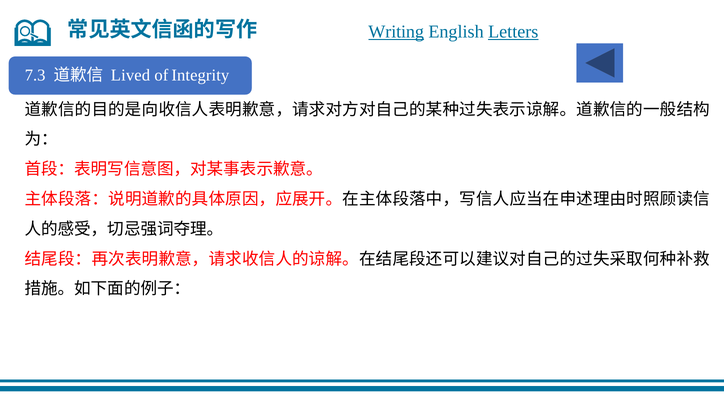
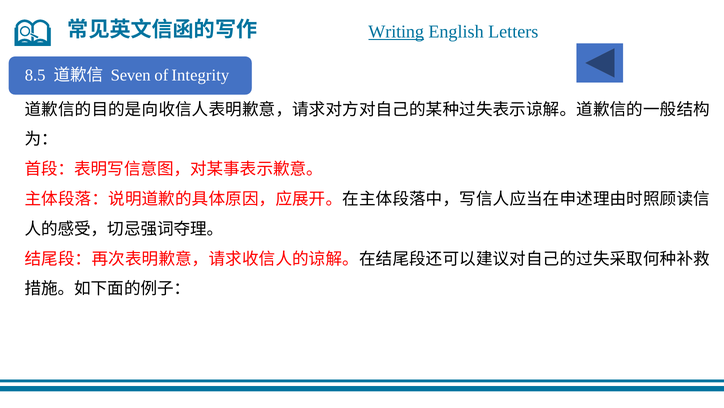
Letters underline: present -> none
7.3: 7.3 -> 8.5
Lived: Lived -> Seven
